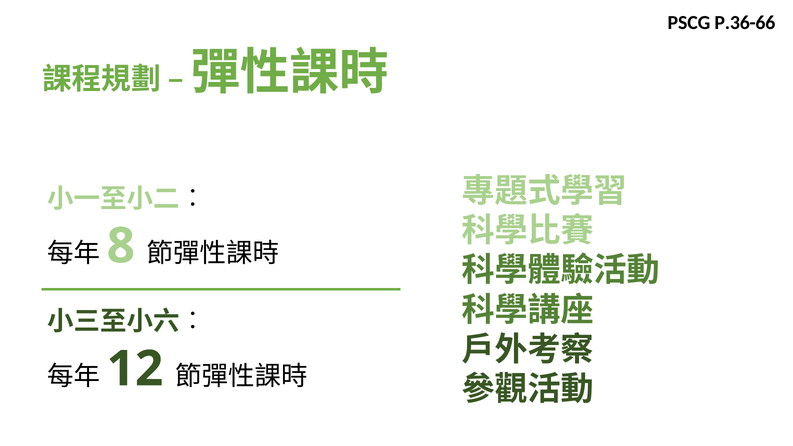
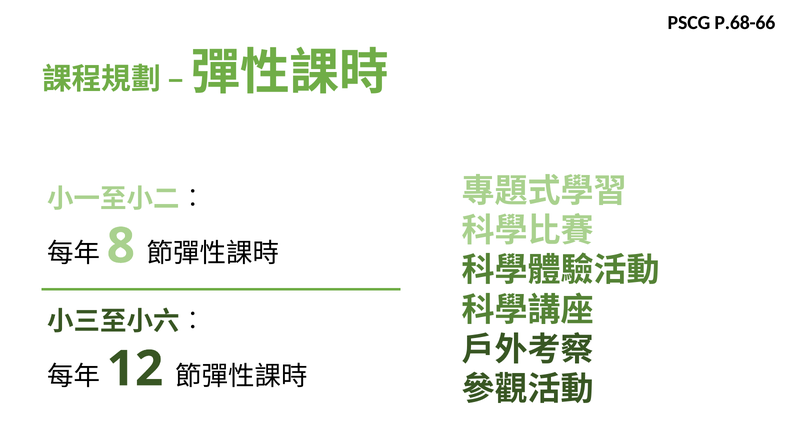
P.36-66: P.36-66 -> P.68-66
